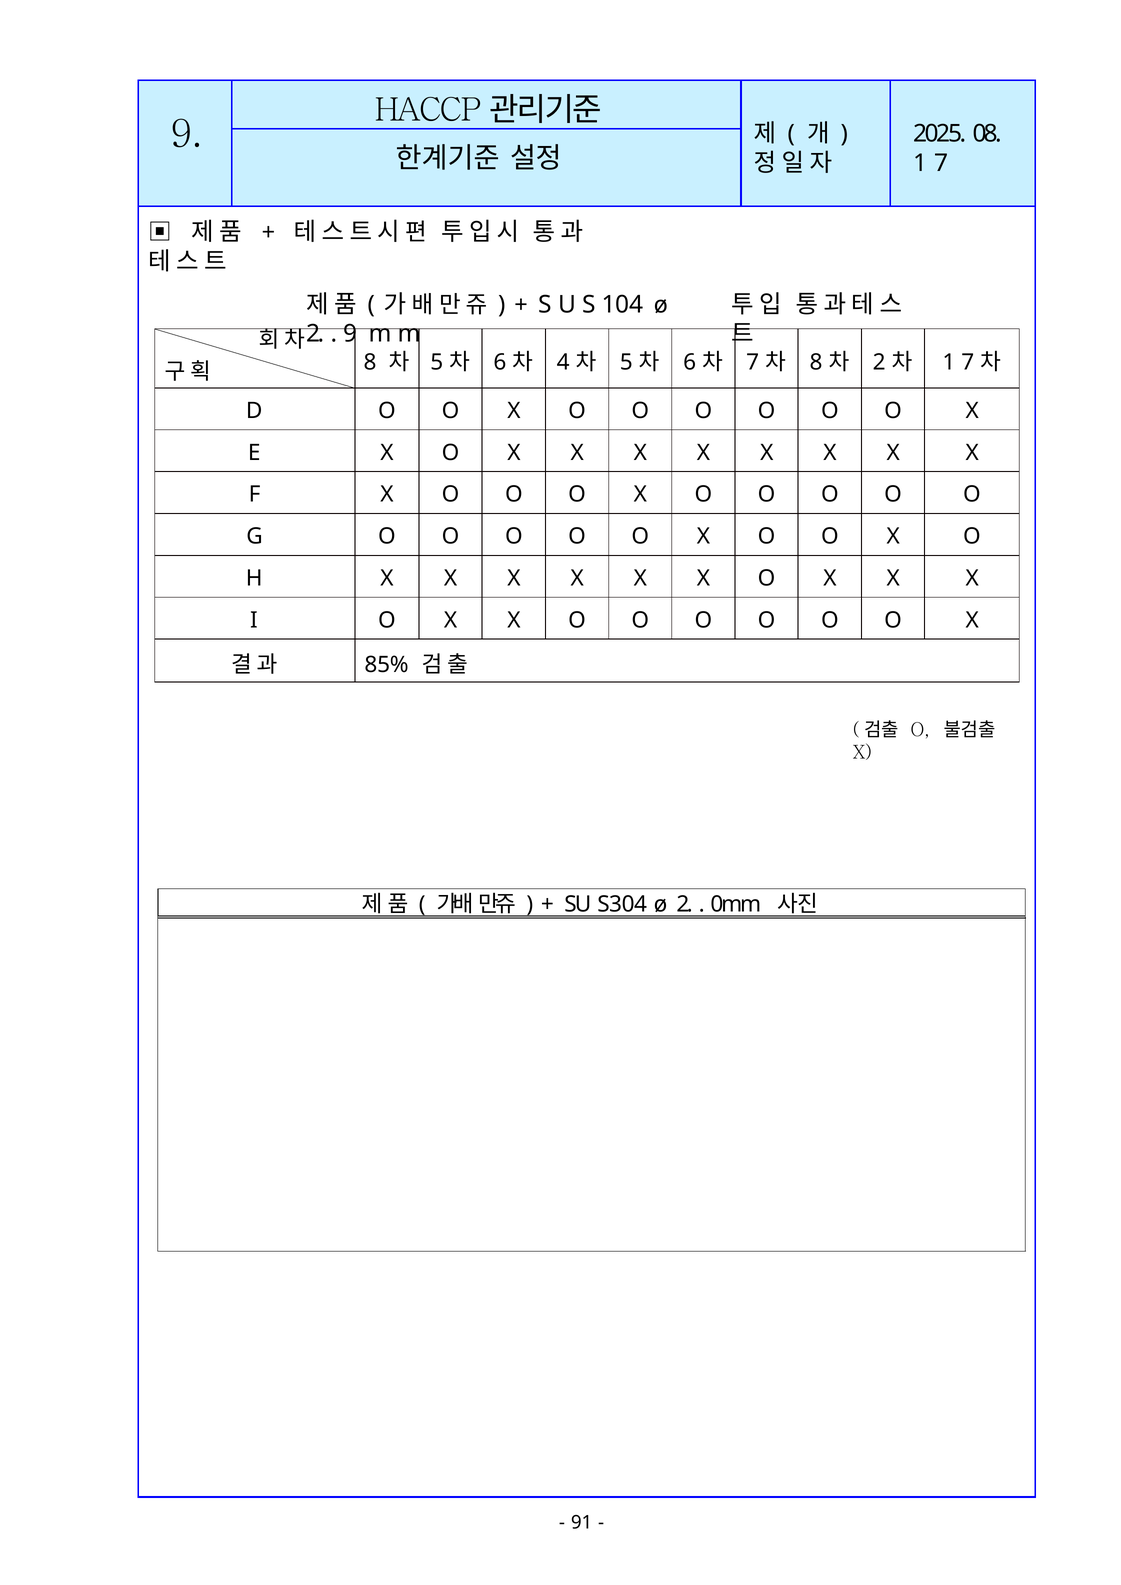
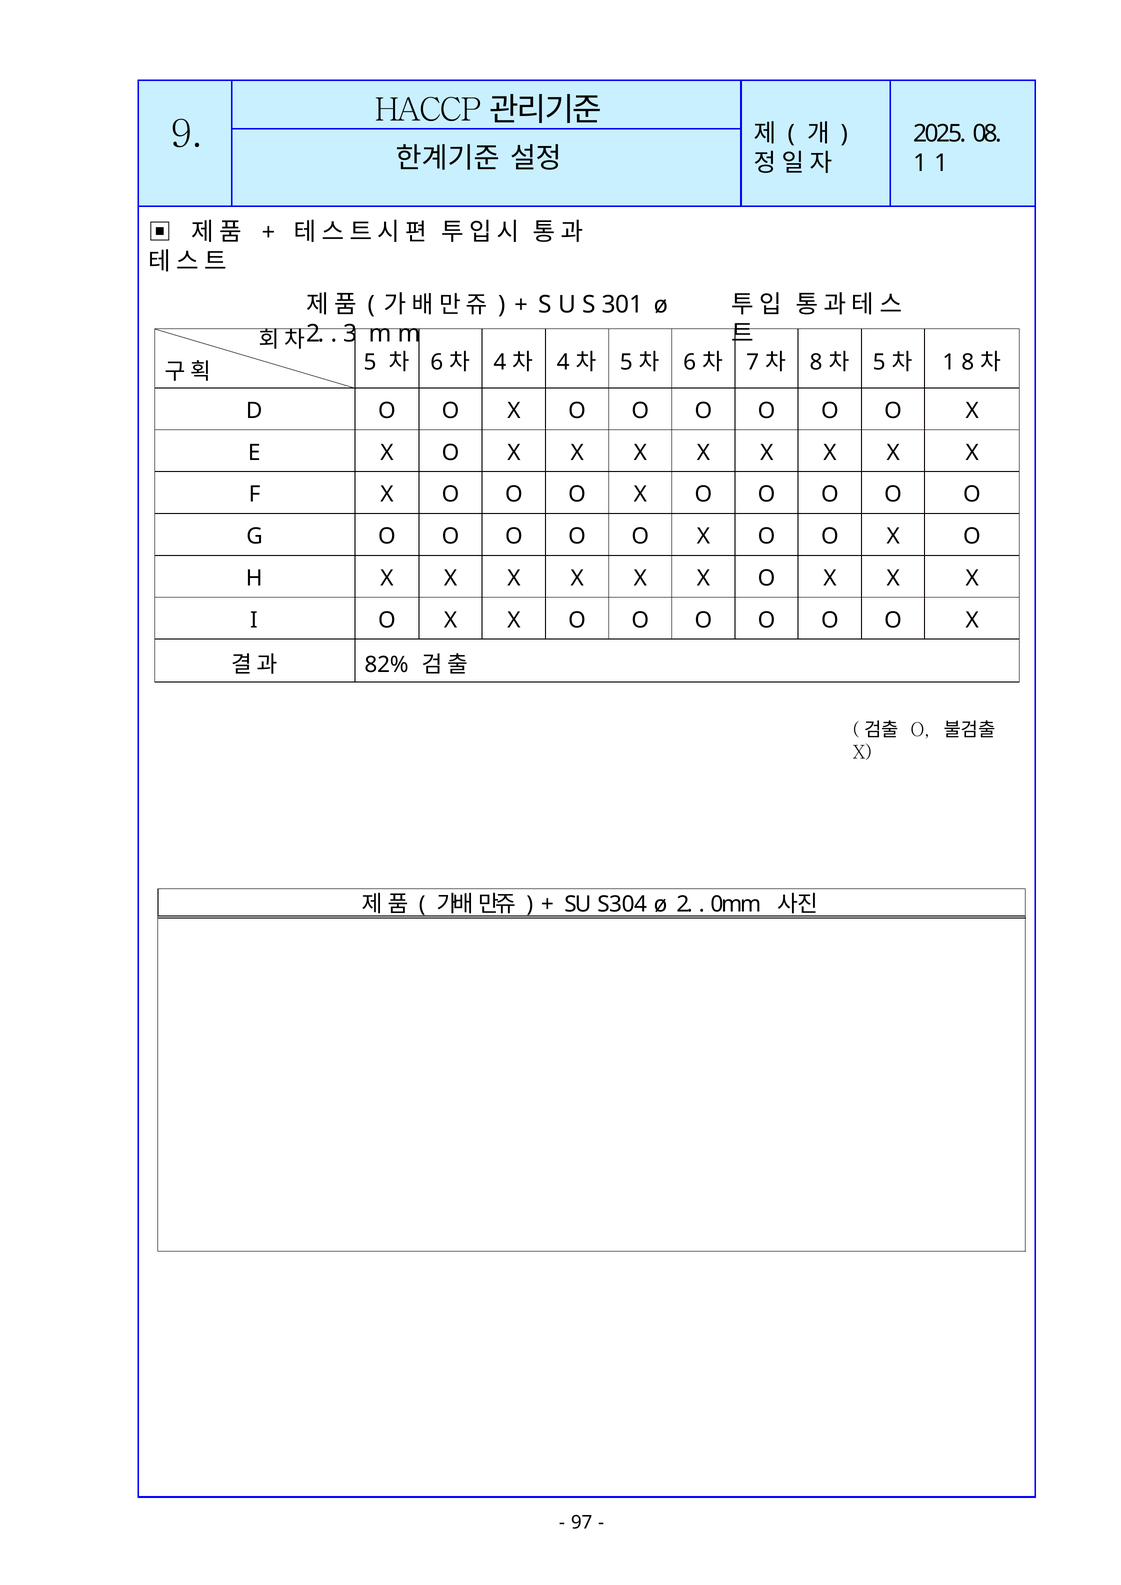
7 at (941, 163): 7 -> 1
104: 104 -> 301
9 at (350, 334): 9 -> 3
8 at (370, 362): 8 -> 5
5 at (437, 362): 5 -> 6
6 at (500, 362): 6 -> 4
2 at (879, 362): 2 -> 5
7 at (968, 362): 7 -> 8
85%: 85% -> 82%
91: 91 -> 97
